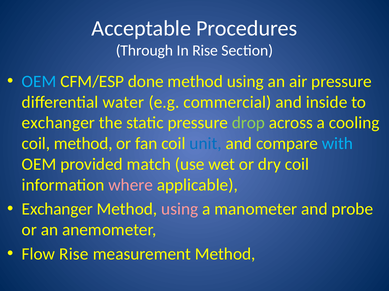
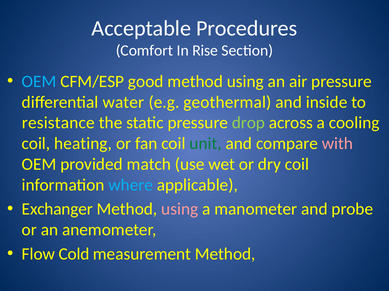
Through: Through -> Comfort
done: done -> good
commercial: commercial -> geothermal
exchanger at (58, 123): exchanger -> resistance
coil method: method -> heating
unit colour: blue -> green
with colour: light blue -> pink
where colour: pink -> light blue
Flow Rise: Rise -> Cold
